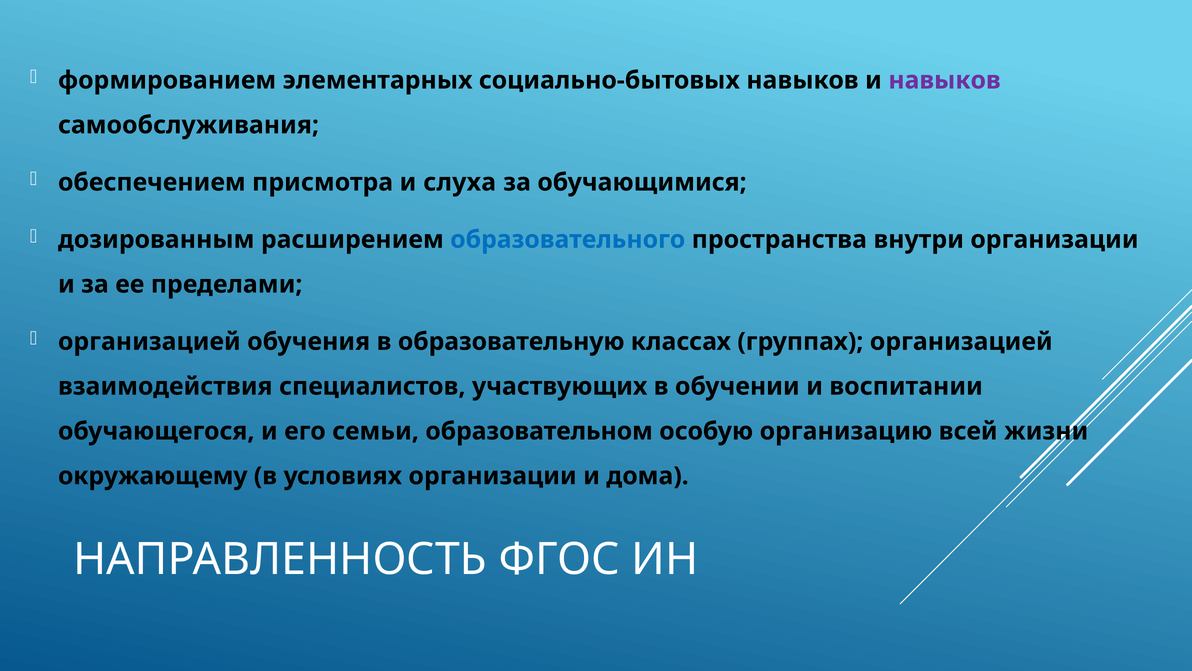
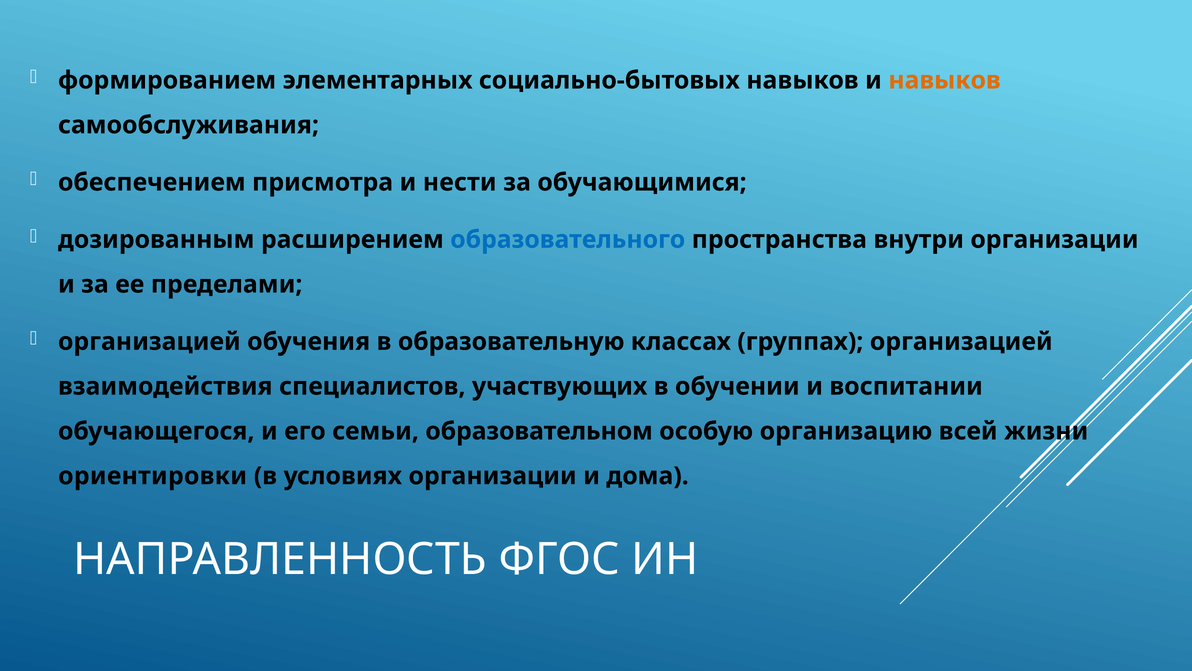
навыков at (945, 80) colour: purple -> orange
слуха: слуха -> нести
окружающему: окружающему -> ориентировки
